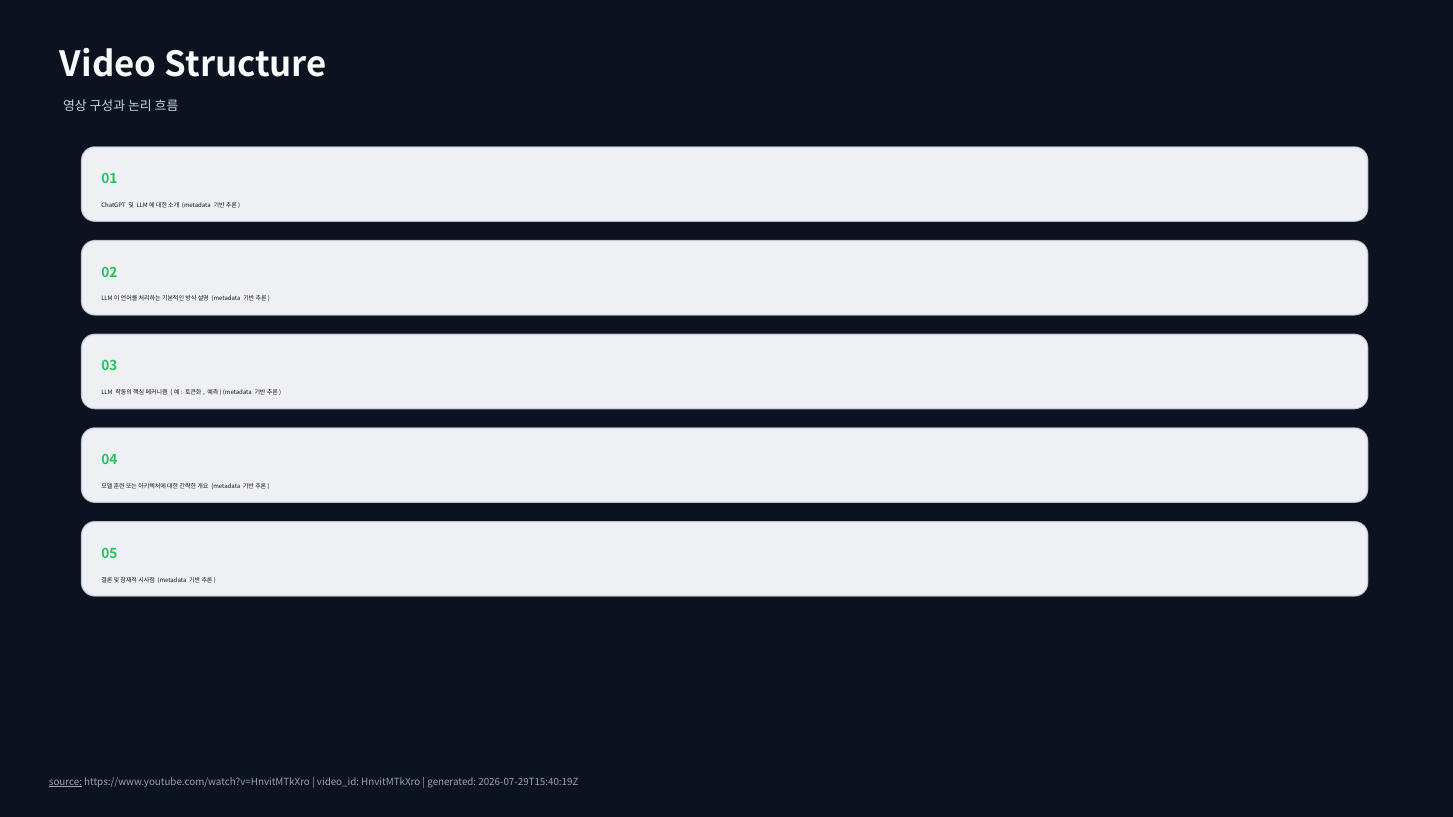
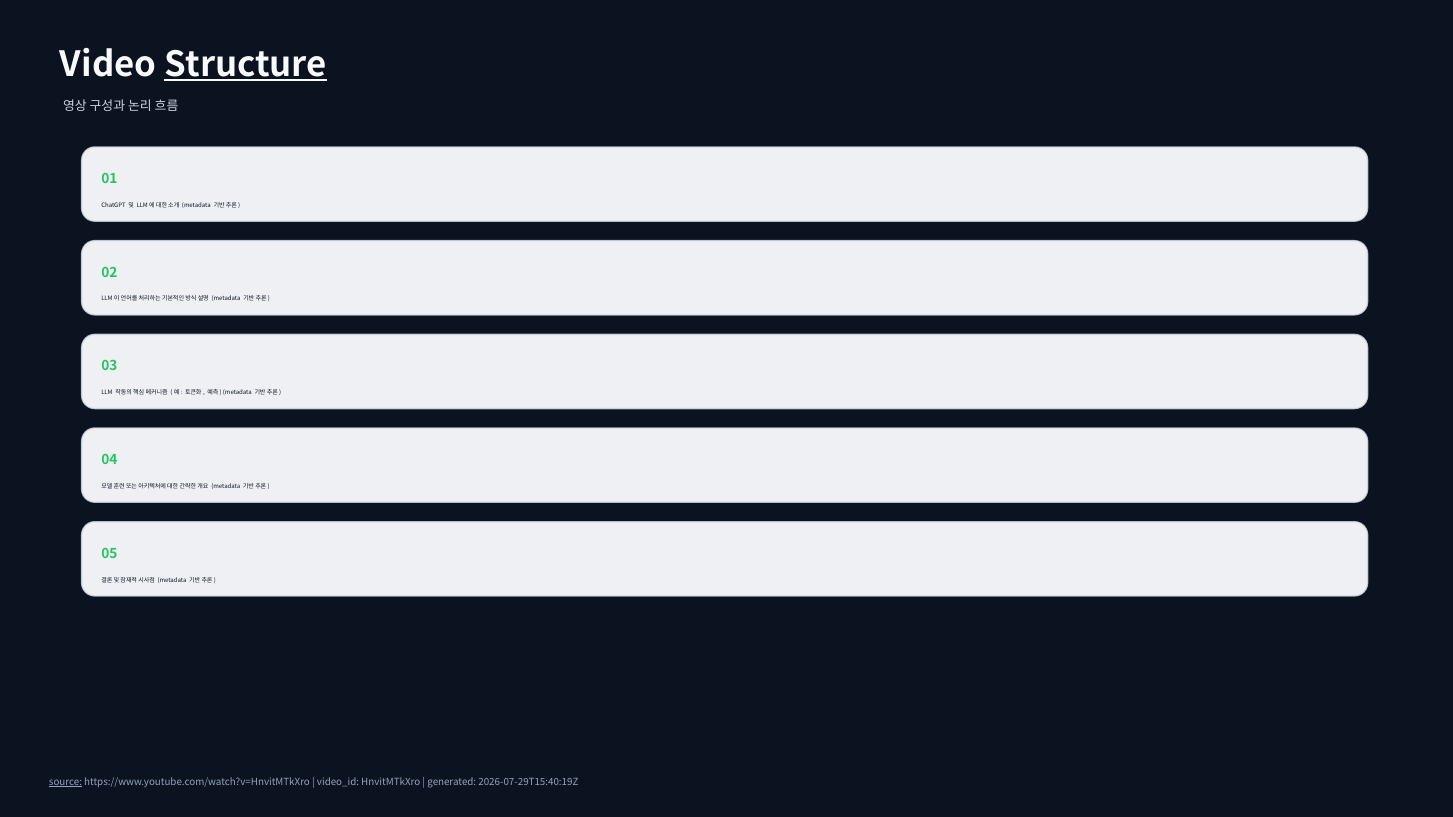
Structure underline: none -> present
